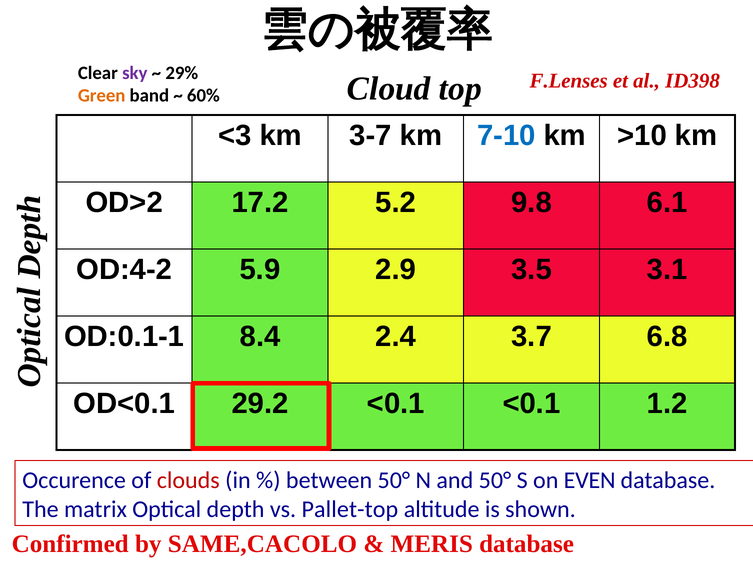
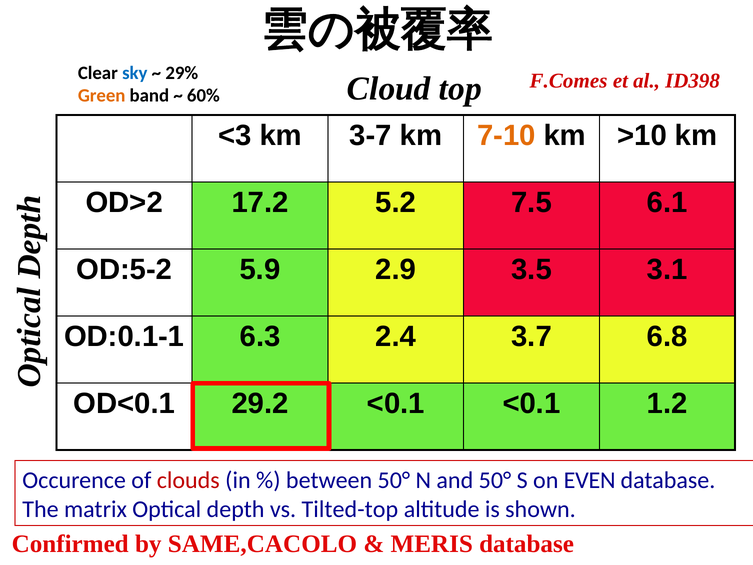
sky colour: purple -> blue
F.Lenses: F.Lenses -> F.Comes
7-10 colour: blue -> orange
9.8: 9.8 -> 7.5
OD:4-2: OD:4-2 -> OD:5-2
8.4: 8.4 -> 6.3
Pallet-top: Pallet-top -> Tilted-top
